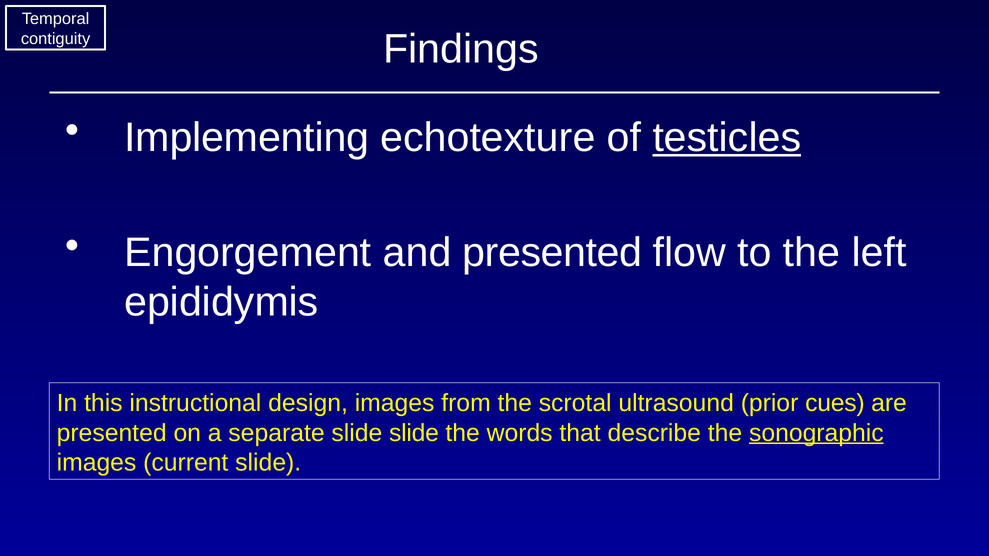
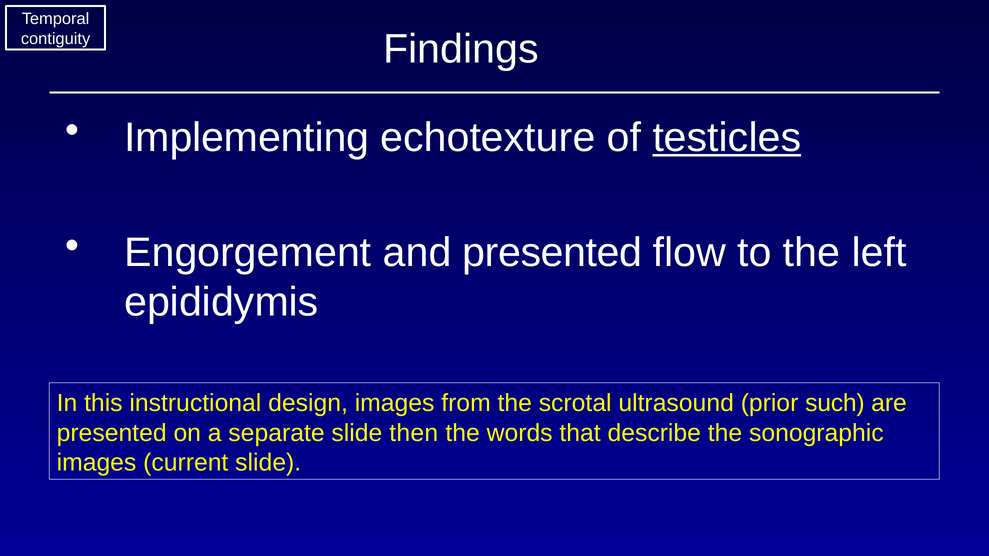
cues: cues -> such
slide slide: slide -> then
sonographic underline: present -> none
